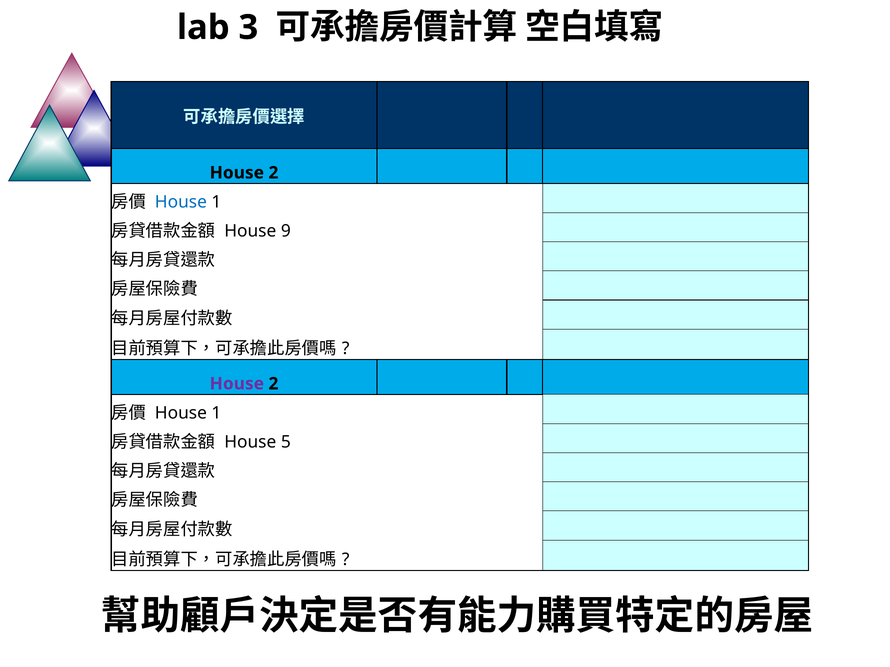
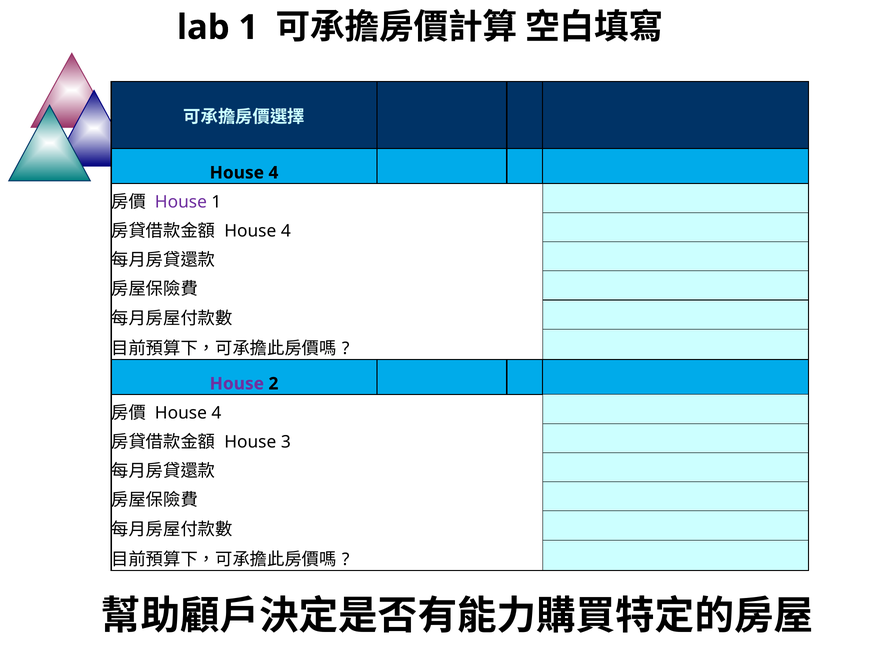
lab 3: 3 -> 1
2 at (273, 173): 2 -> 4
House at (181, 202) colour: blue -> purple
9 at (286, 231): 9 -> 4
1 at (216, 413): 1 -> 4
5: 5 -> 3
